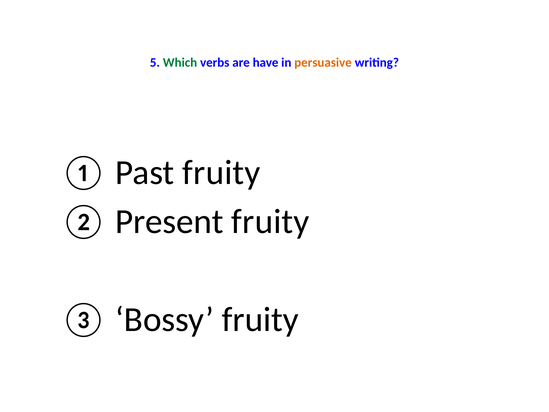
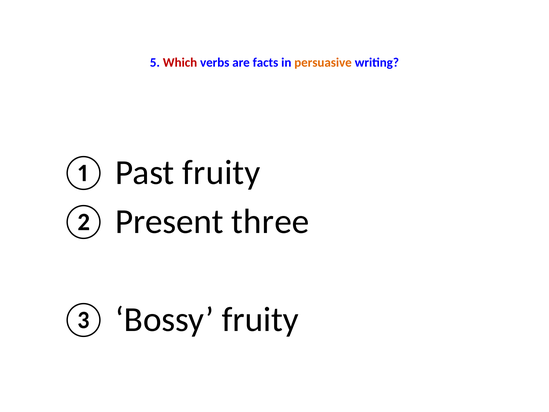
Which colour: green -> red
have: have -> facts
fruity at (270, 221): fruity -> three
